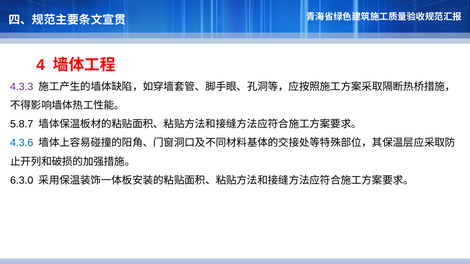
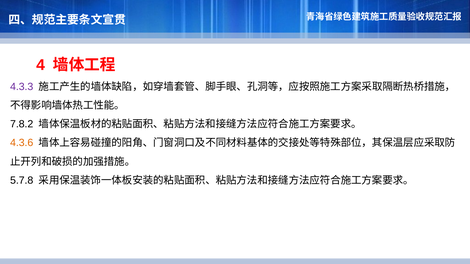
5.8.7: 5.8.7 -> 7.8.2
4.3.6 colour: blue -> orange
6.3.0: 6.3.0 -> 5.7.8
